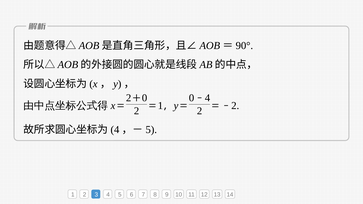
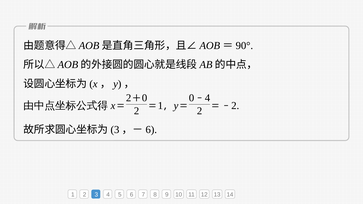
4 at (115, 130): 4 -> 3
5 at (151, 130): 5 -> 6
